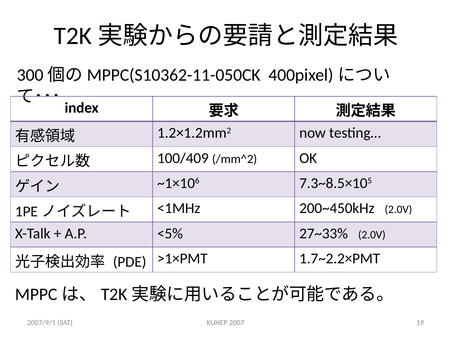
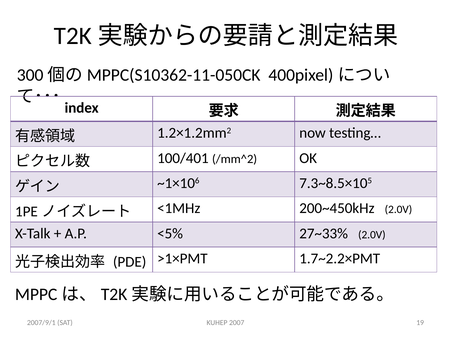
100/409: 100/409 -> 100/401
